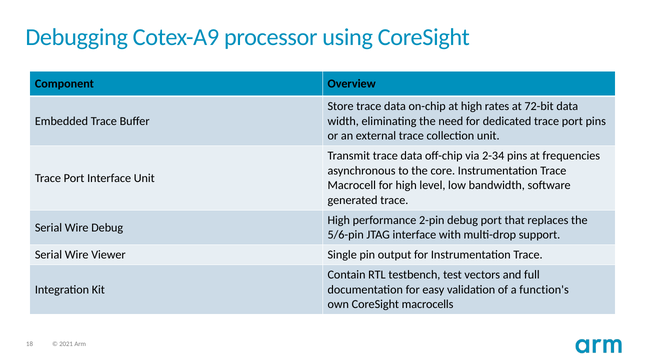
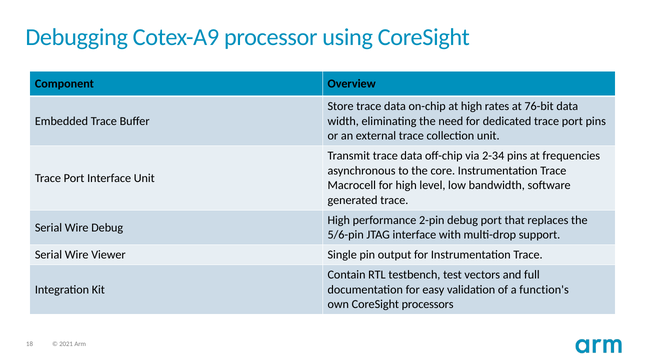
72-bit: 72-bit -> 76-bit
macrocells: macrocells -> processors
